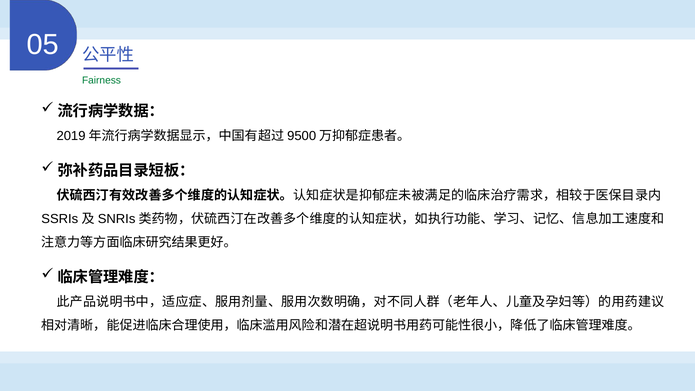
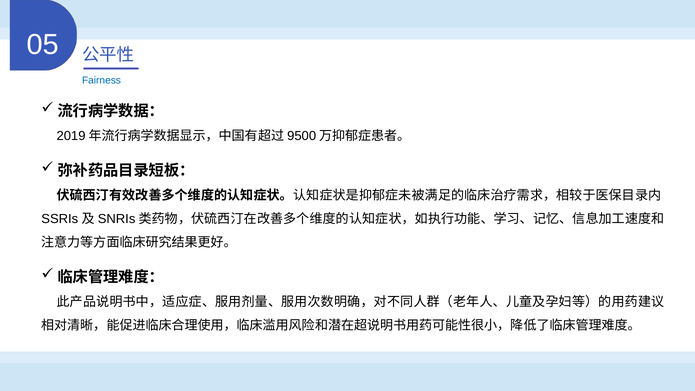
Fairness colour: green -> blue
